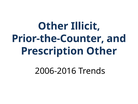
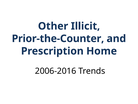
Prescription Other: Other -> Home
